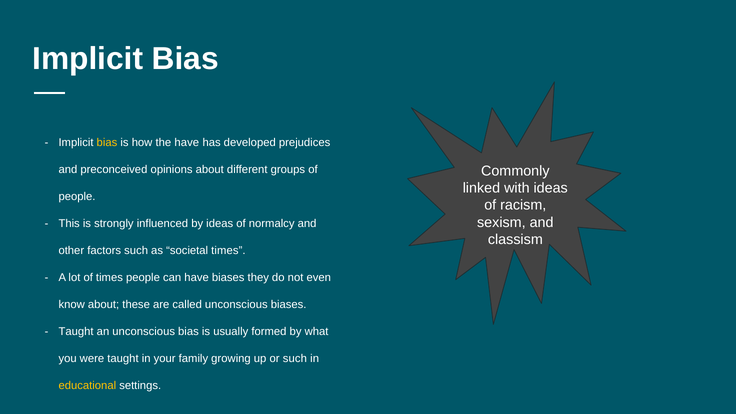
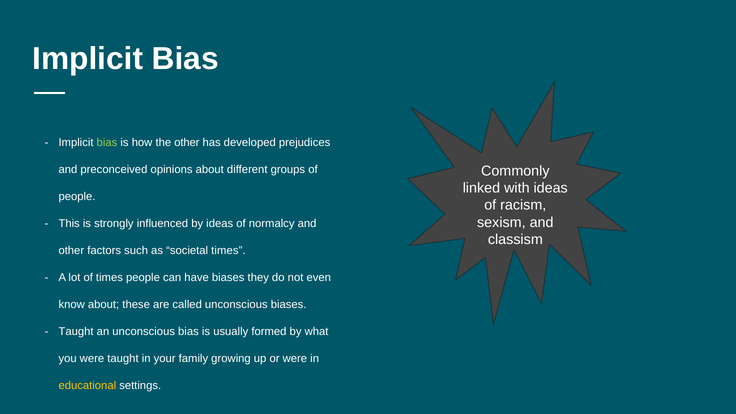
bias at (107, 143) colour: yellow -> light green
the have: have -> other
or such: such -> were
